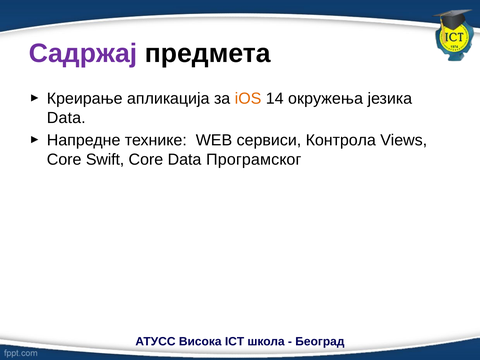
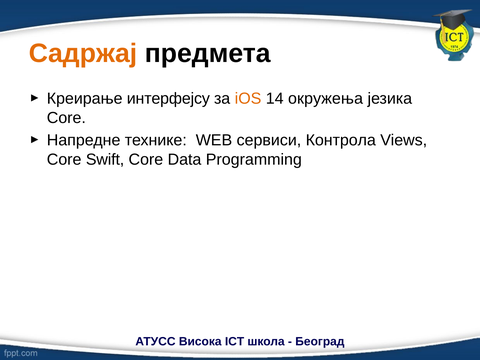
Садржај colour: purple -> orange
апликација: апликација -> интерфејсу
Data at (66, 118): Data -> Core
Програмског: Програмског -> Programming
